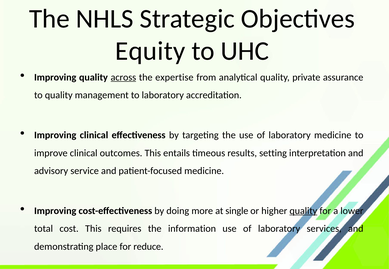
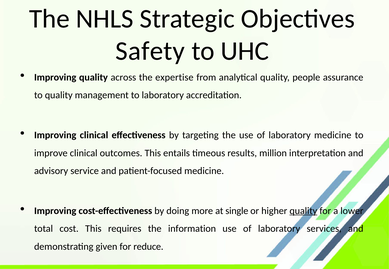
Equity: Equity -> Safety
across underline: present -> none
private: private -> people
setting: setting -> million
place: place -> given
